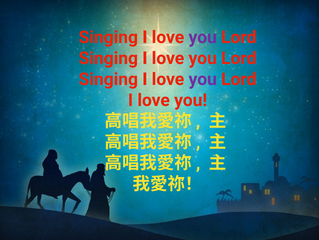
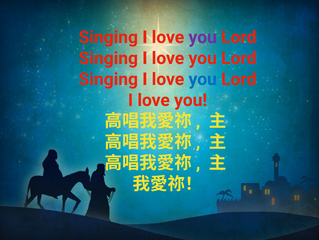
you at (203, 79) colour: purple -> blue
